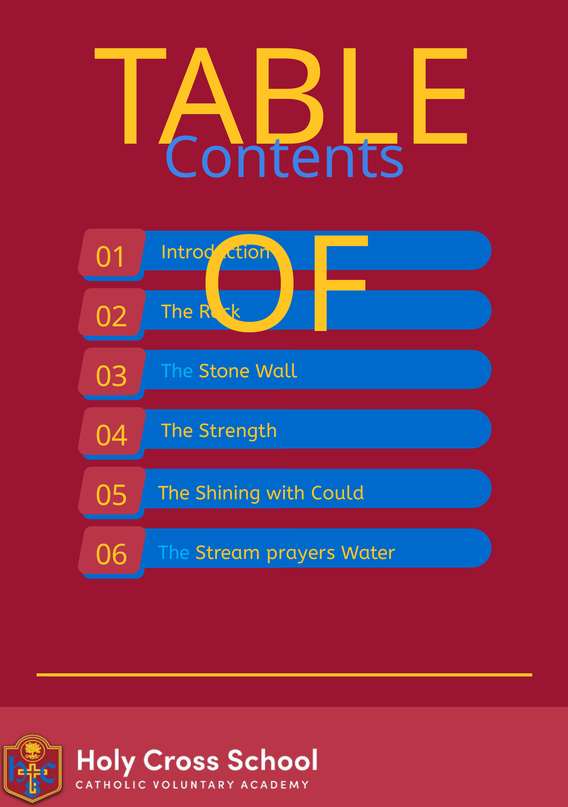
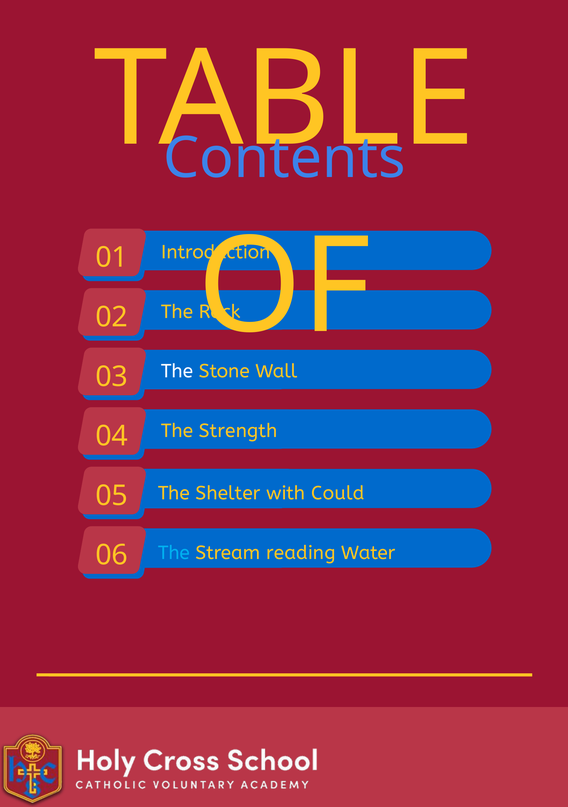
The at (177, 371) colour: light blue -> white
Shining: Shining -> Shelter
prayers: prayers -> reading
